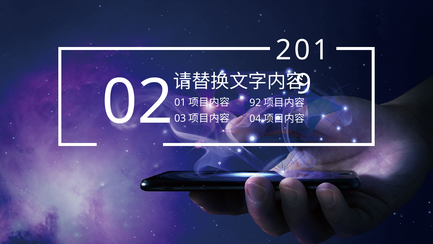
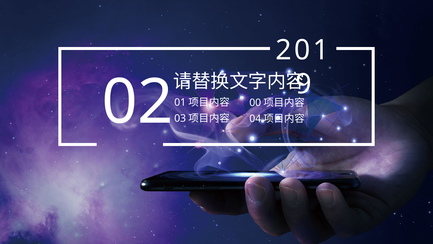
92: 92 -> 00
